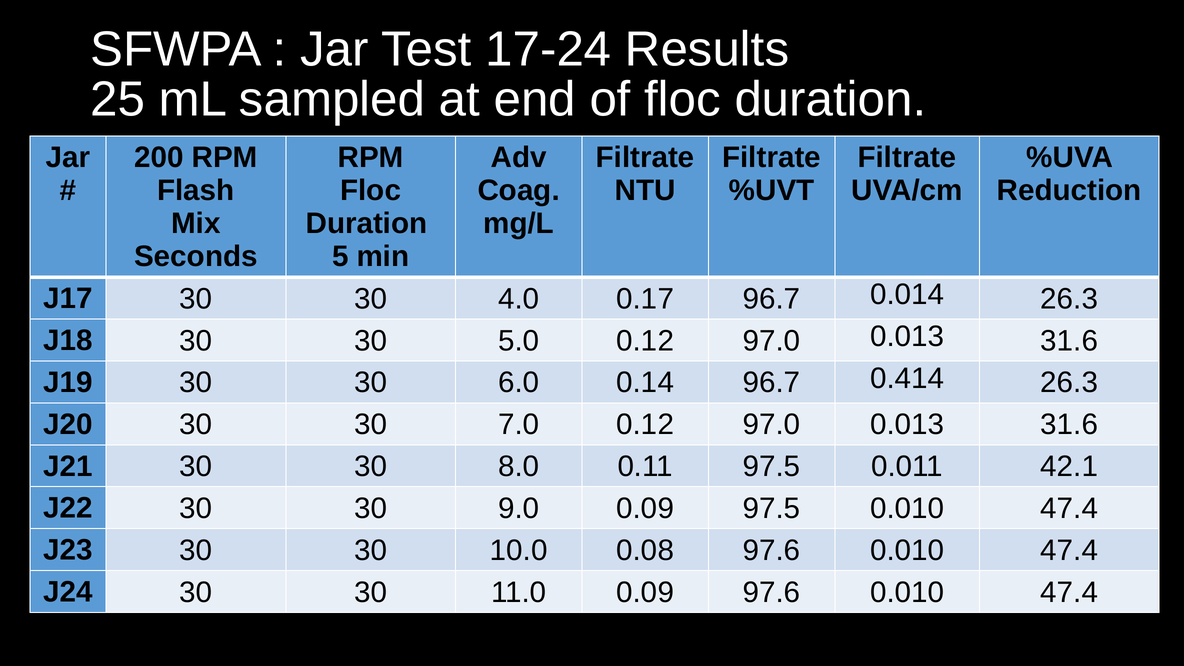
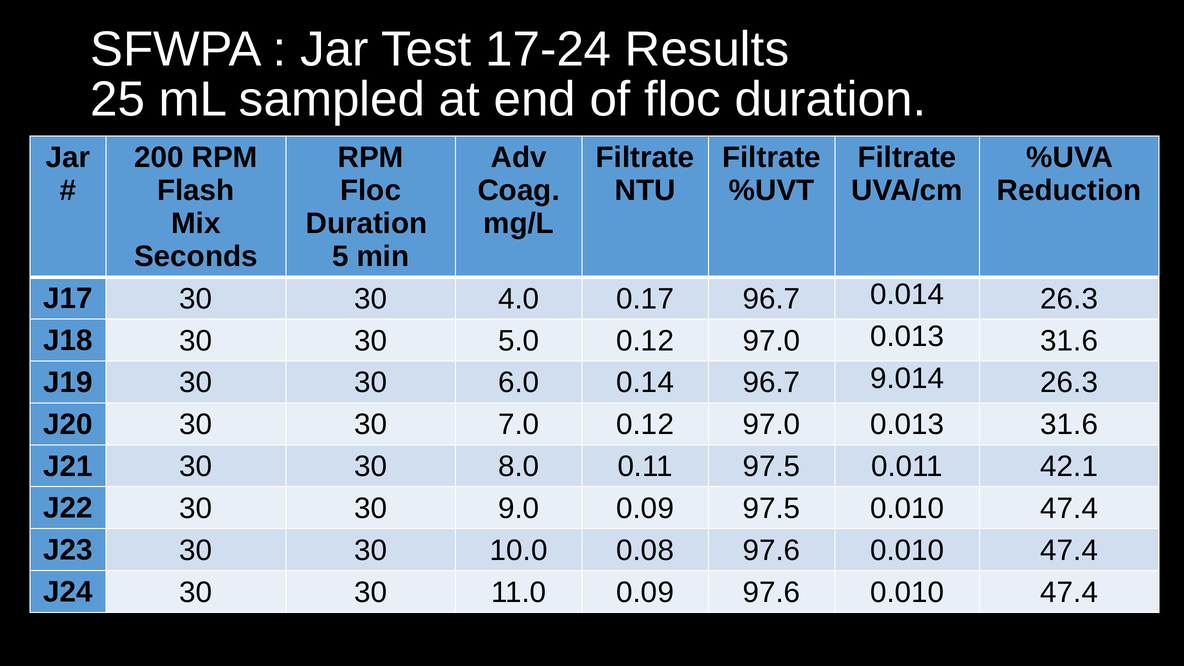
0.414: 0.414 -> 9.014
